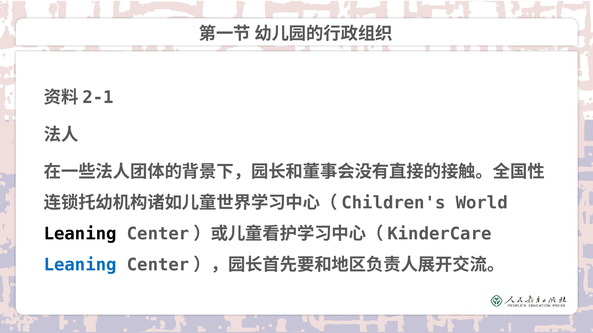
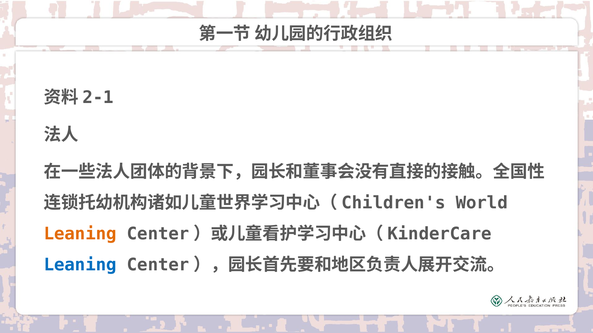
Leaning at (80, 234) colour: black -> orange
